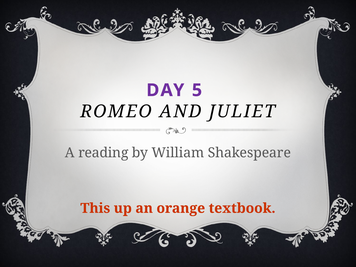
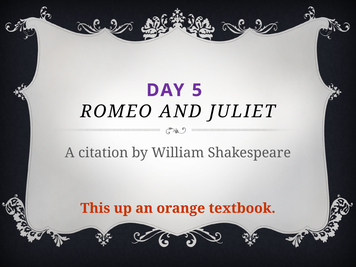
reading: reading -> citation
